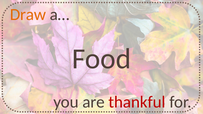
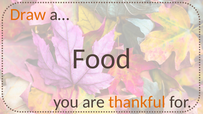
thankful colour: red -> orange
